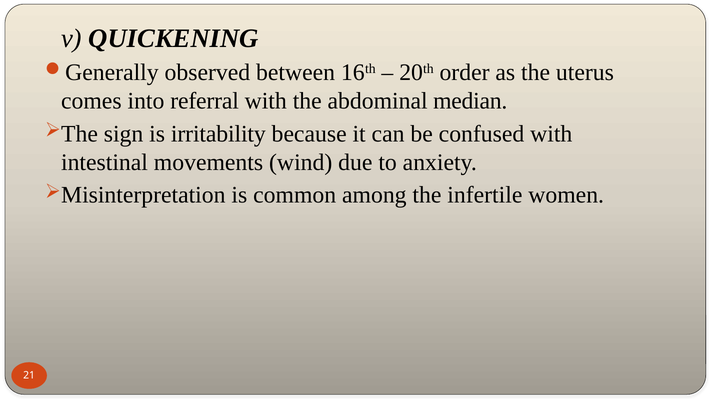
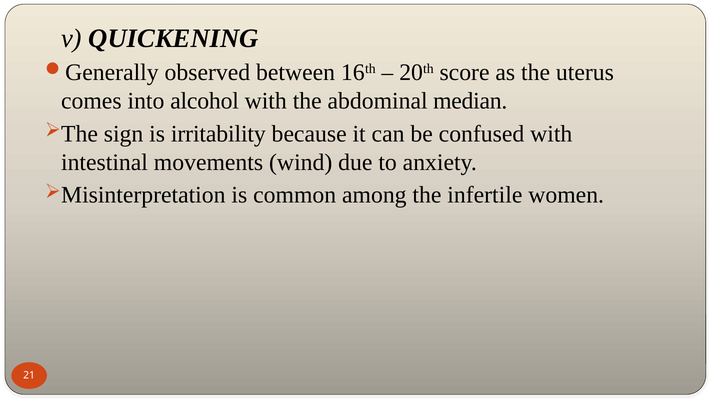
order: order -> score
referral: referral -> alcohol
